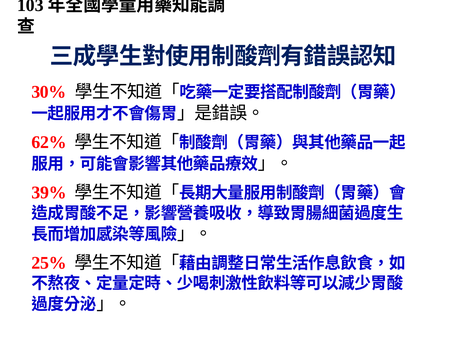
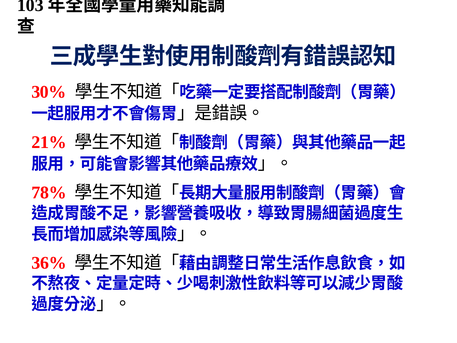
62%: 62% -> 21%
39%: 39% -> 78%
25%: 25% -> 36%
